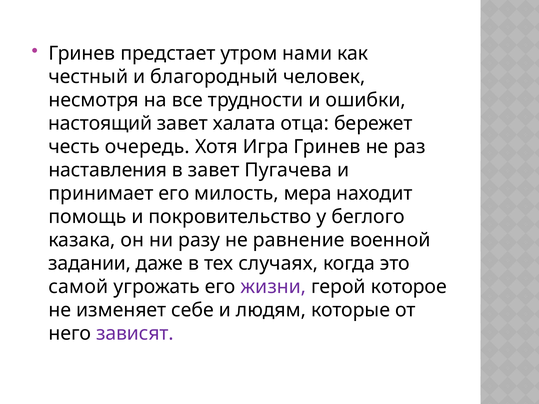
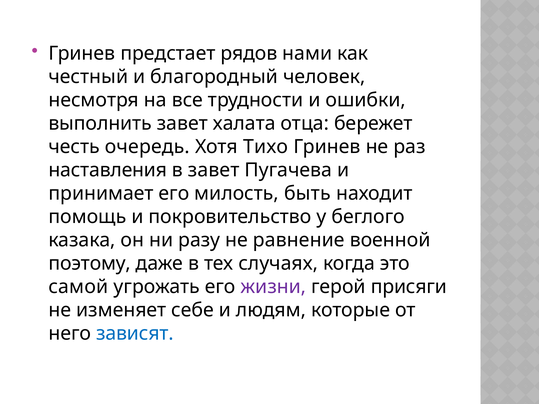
утром: утром -> рядов
настоящий: настоящий -> выполнить
Игра: Игра -> Тихо
мера: мера -> быть
задании: задании -> поэтому
которое: которое -> присяги
зависят colour: purple -> blue
